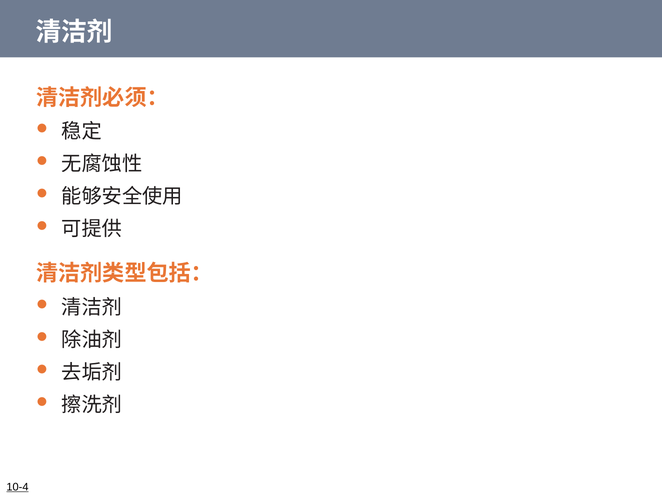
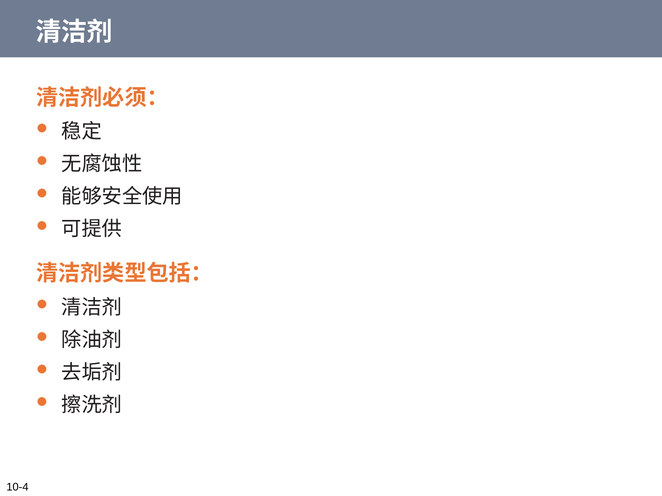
10-4 underline: present -> none
